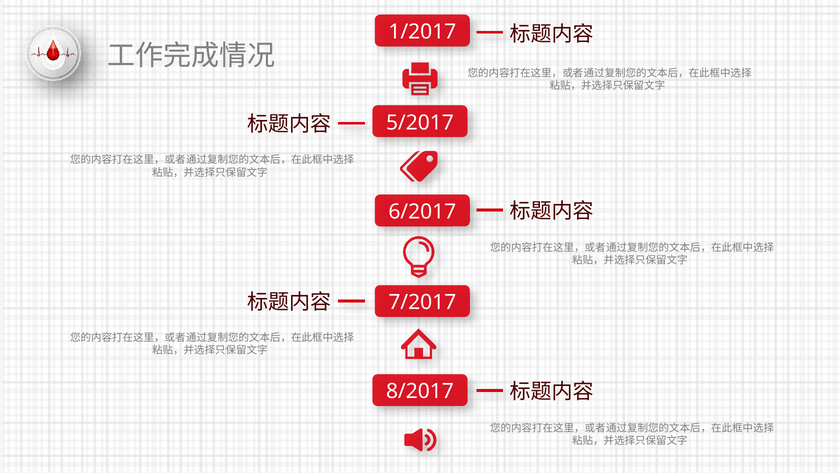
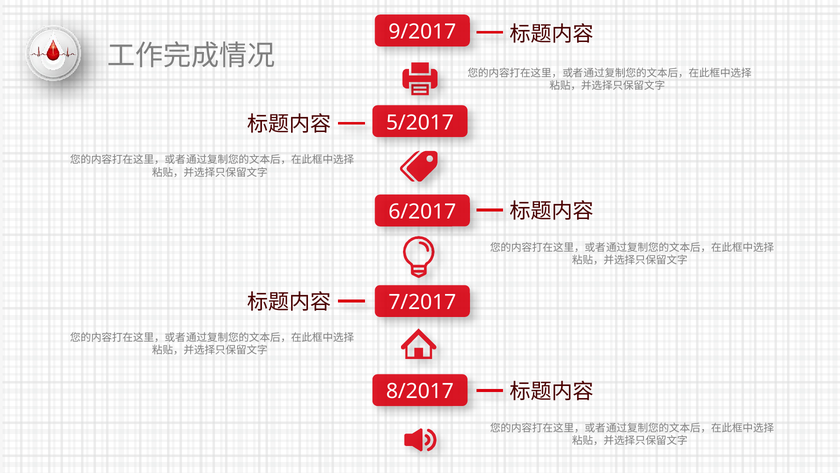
1/2017: 1/2017 -> 9/2017
